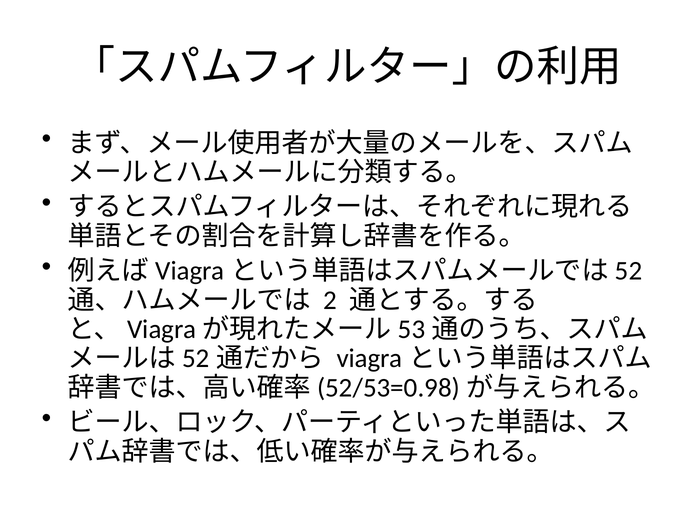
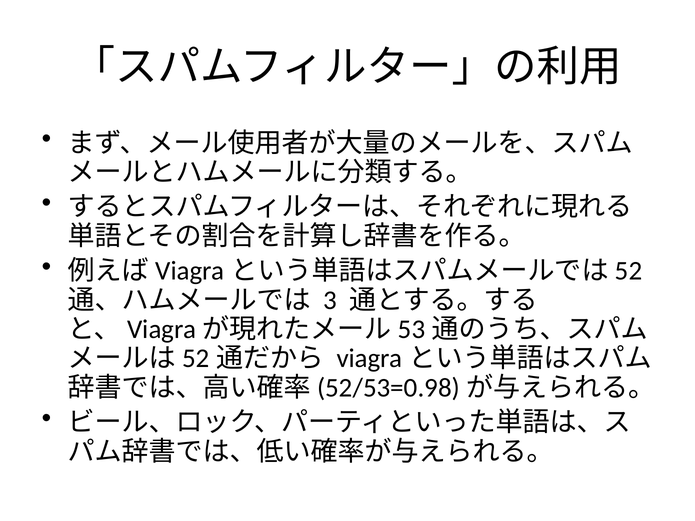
2: 2 -> 3
